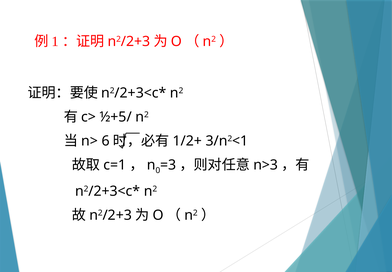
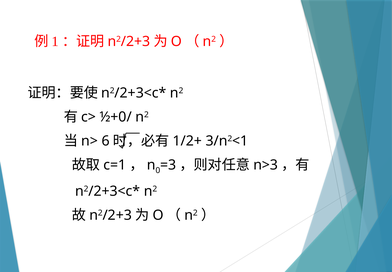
½+5/: ½+5/ -> ½+0/
